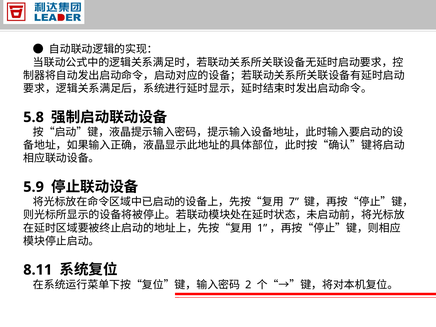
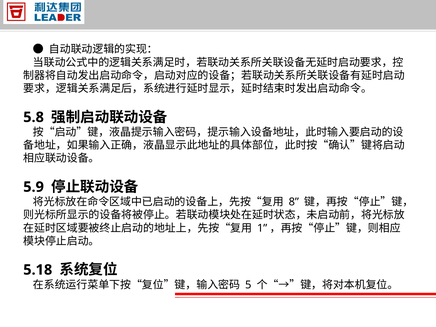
7: 7 -> 8
8.11: 8.11 -> 5.18
2: 2 -> 5
